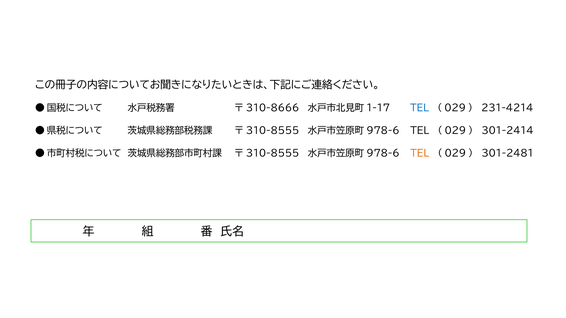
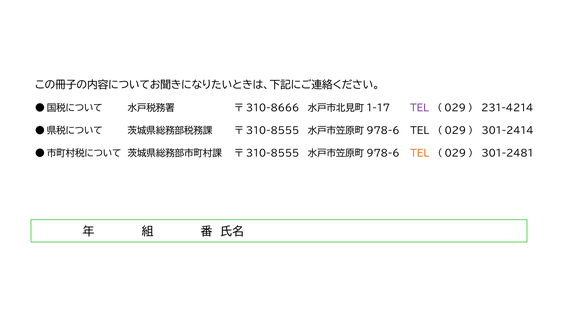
TEL at (419, 108) colour: blue -> purple
